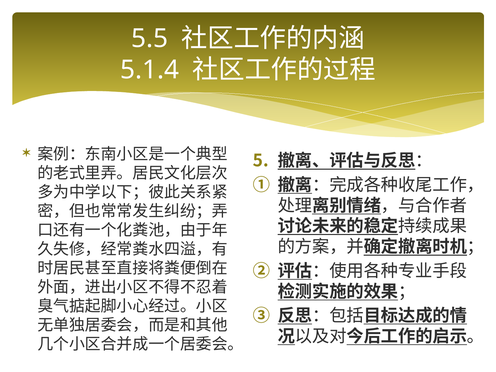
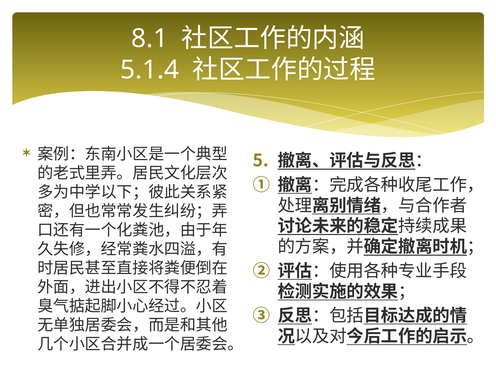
5.5: 5.5 -> 8.1
